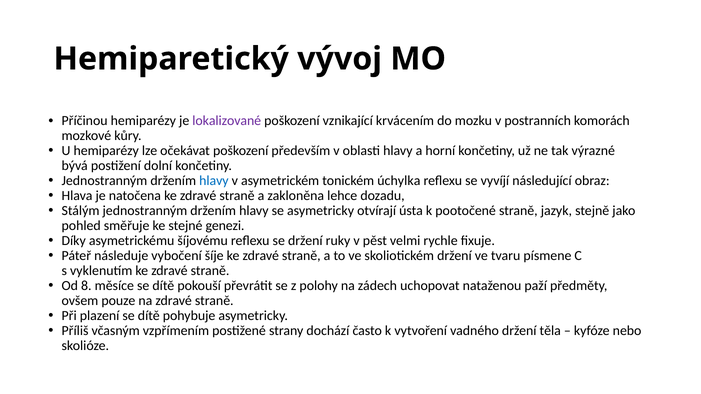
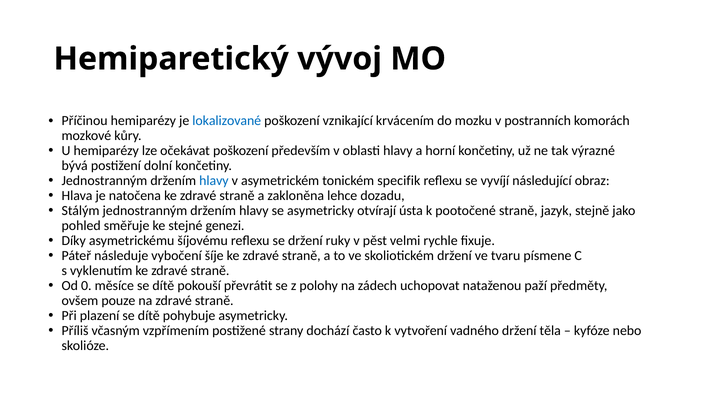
lokalizované colour: purple -> blue
úchylka: úchylka -> specifik
8: 8 -> 0
